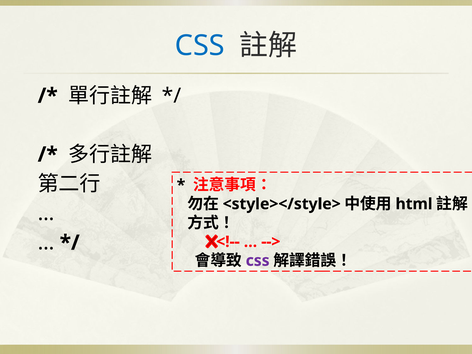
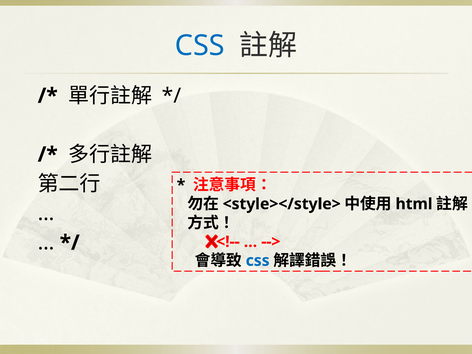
css at (258, 261) colour: purple -> blue
